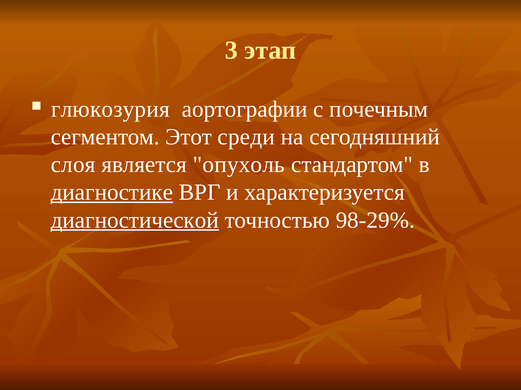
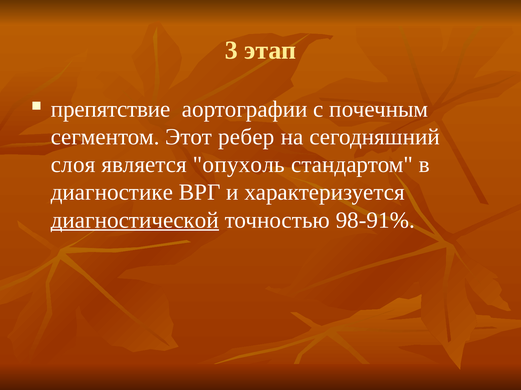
глюкозурия: глюкозурия -> препятствие
среди: среди -> ребер
диагностике underline: present -> none
98-29%: 98-29% -> 98-91%
